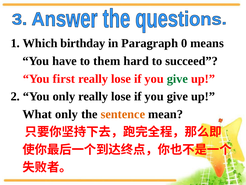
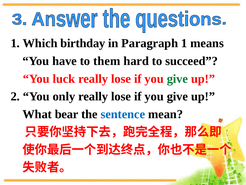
Paragraph 0: 0 -> 1
first: first -> luck
What only: only -> bear
sentence colour: orange -> blue
